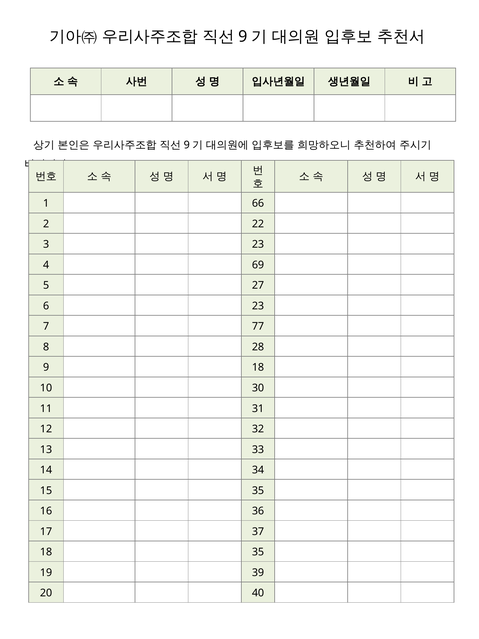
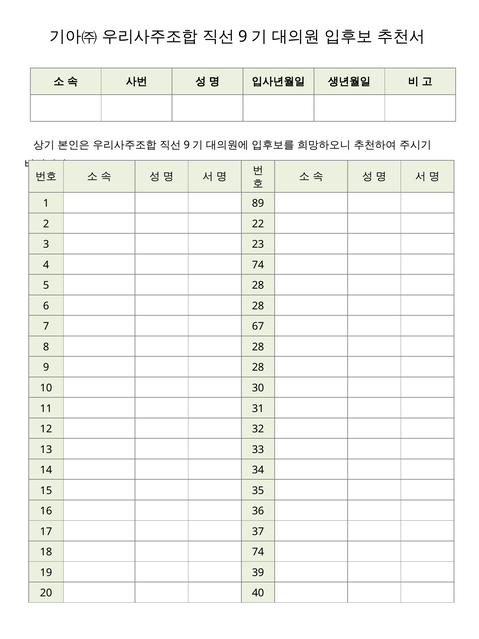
66: 66 -> 89
4 69: 69 -> 74
5 27: 27 -> 28
6 23: 23 -> 28
77: 77 -> 67
9 18: 18 -> 28
18 35: 35 -> 74
